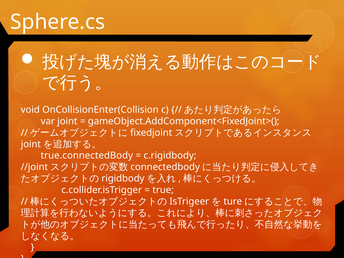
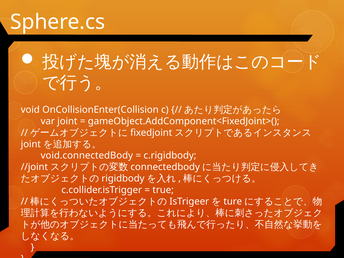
true.connectedBody: true.connectedBody -> void.connectedBody
